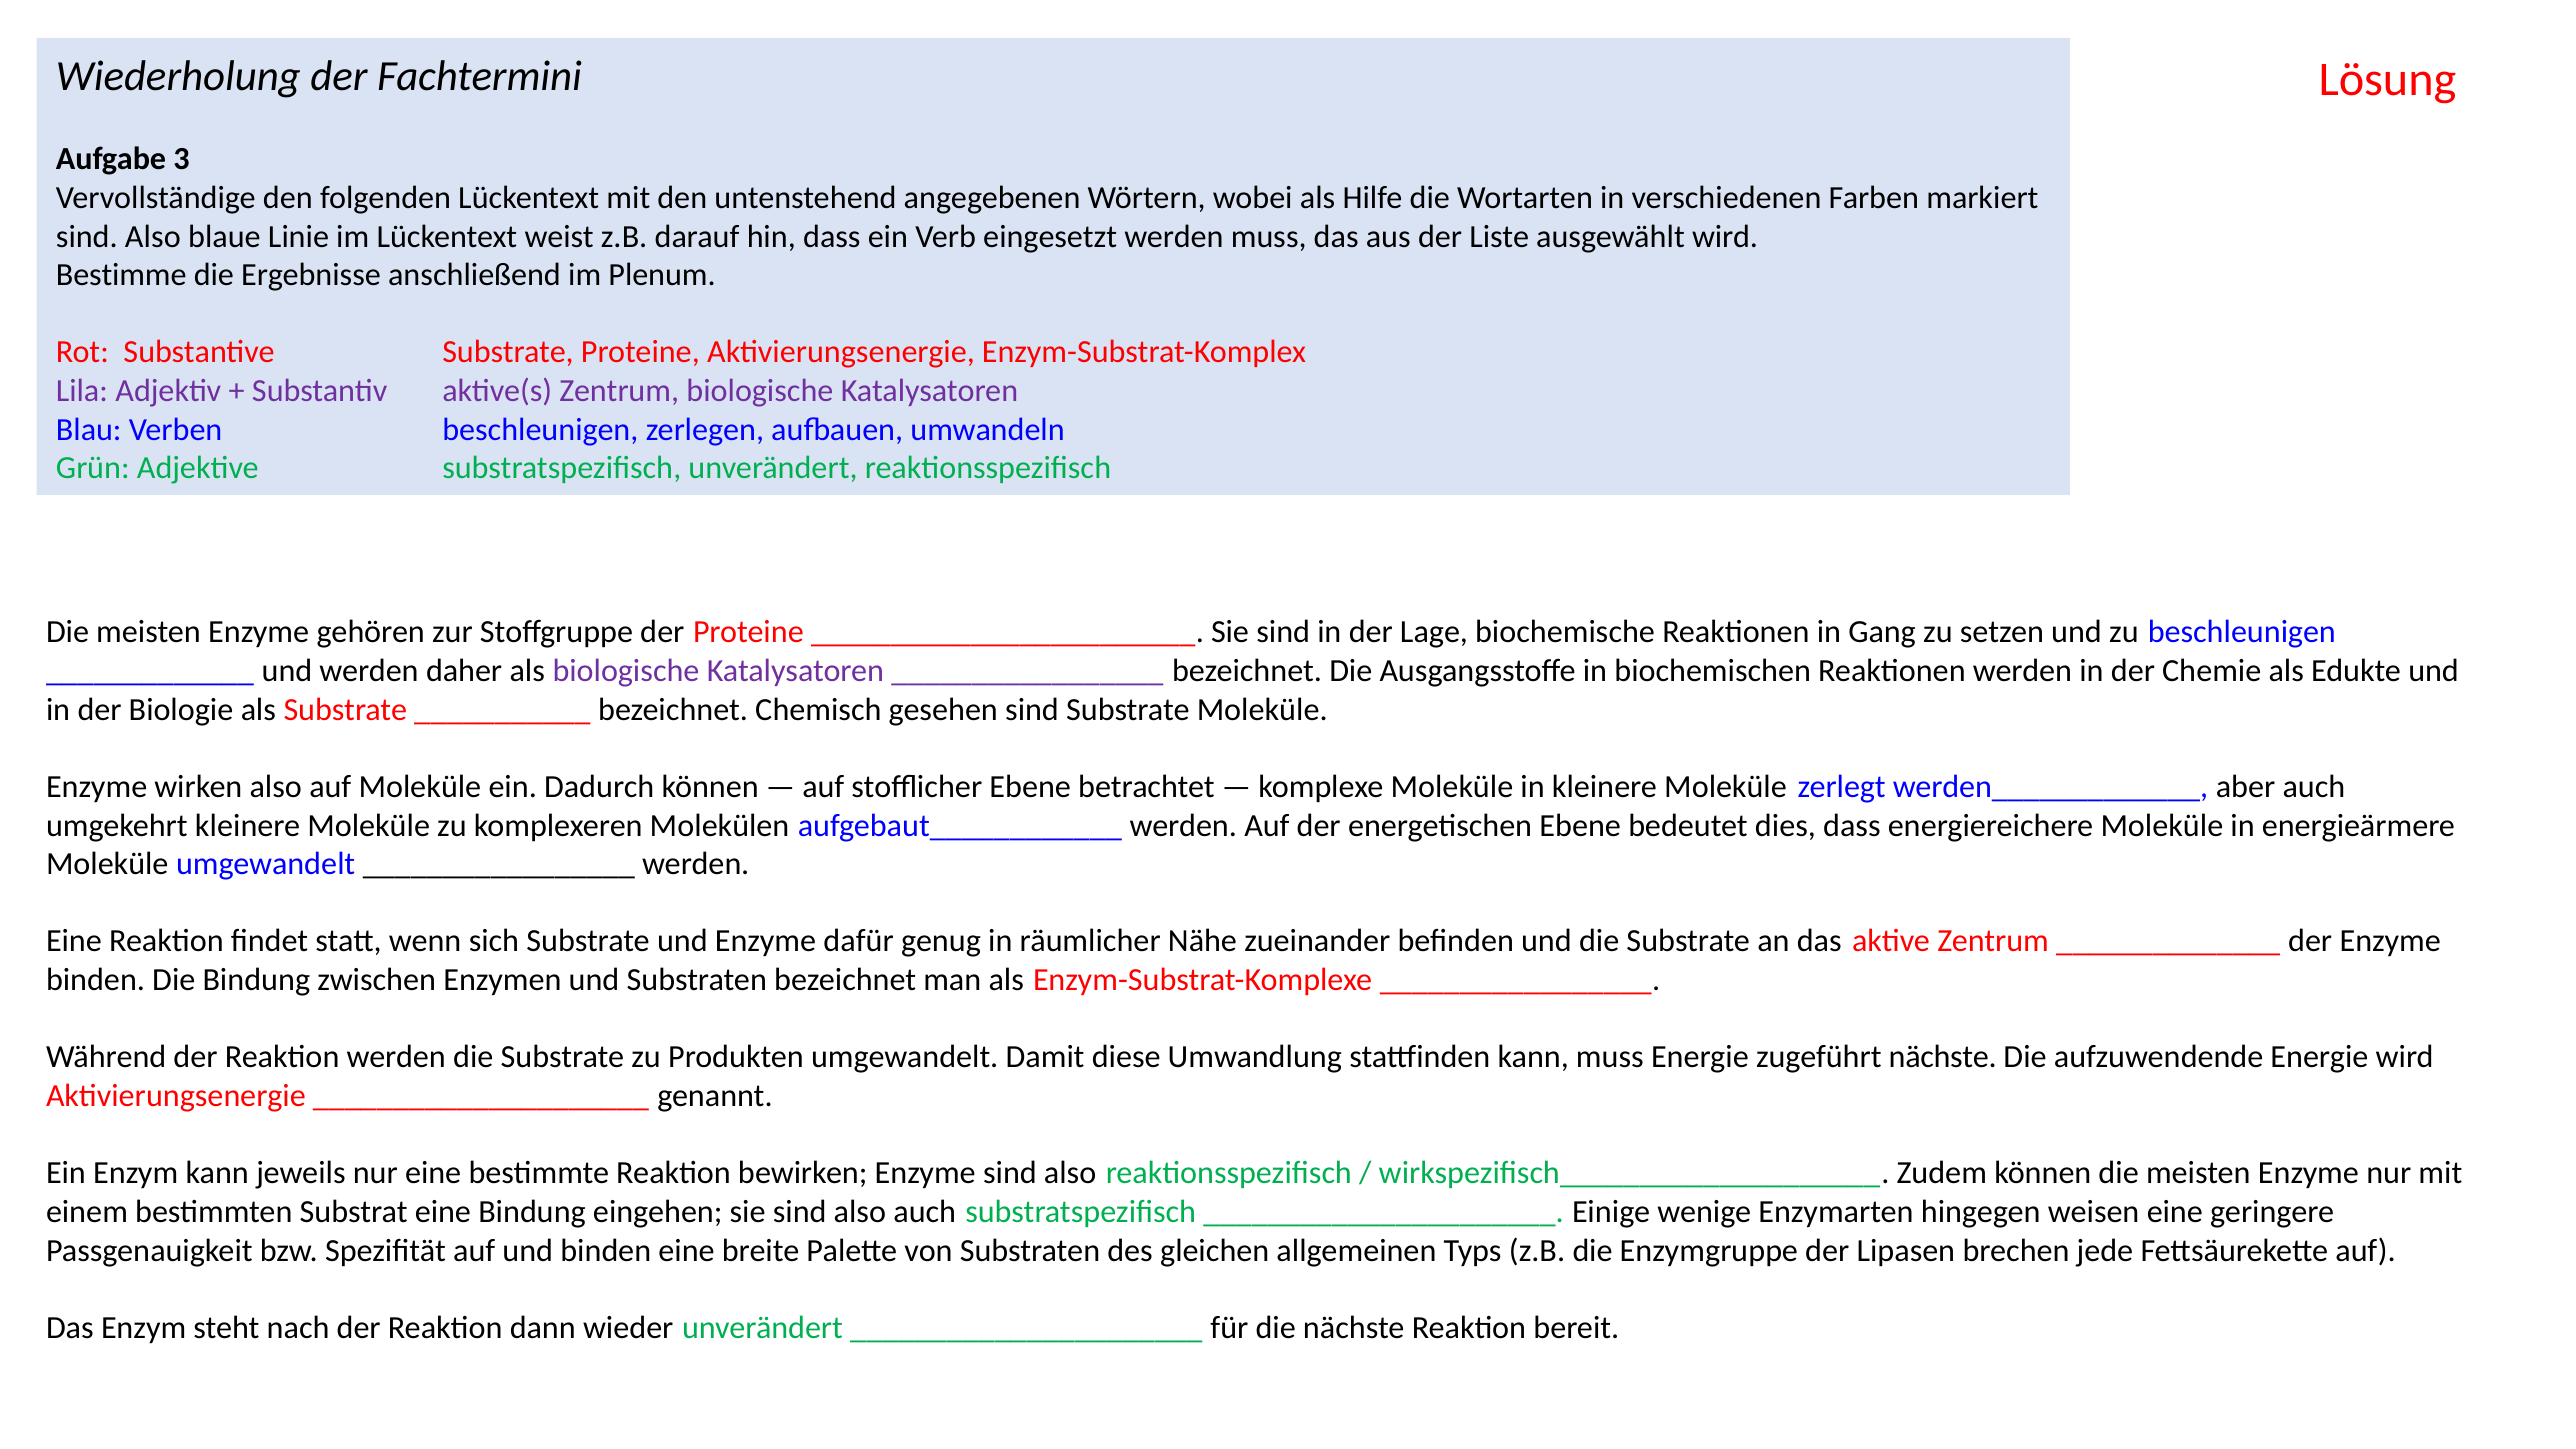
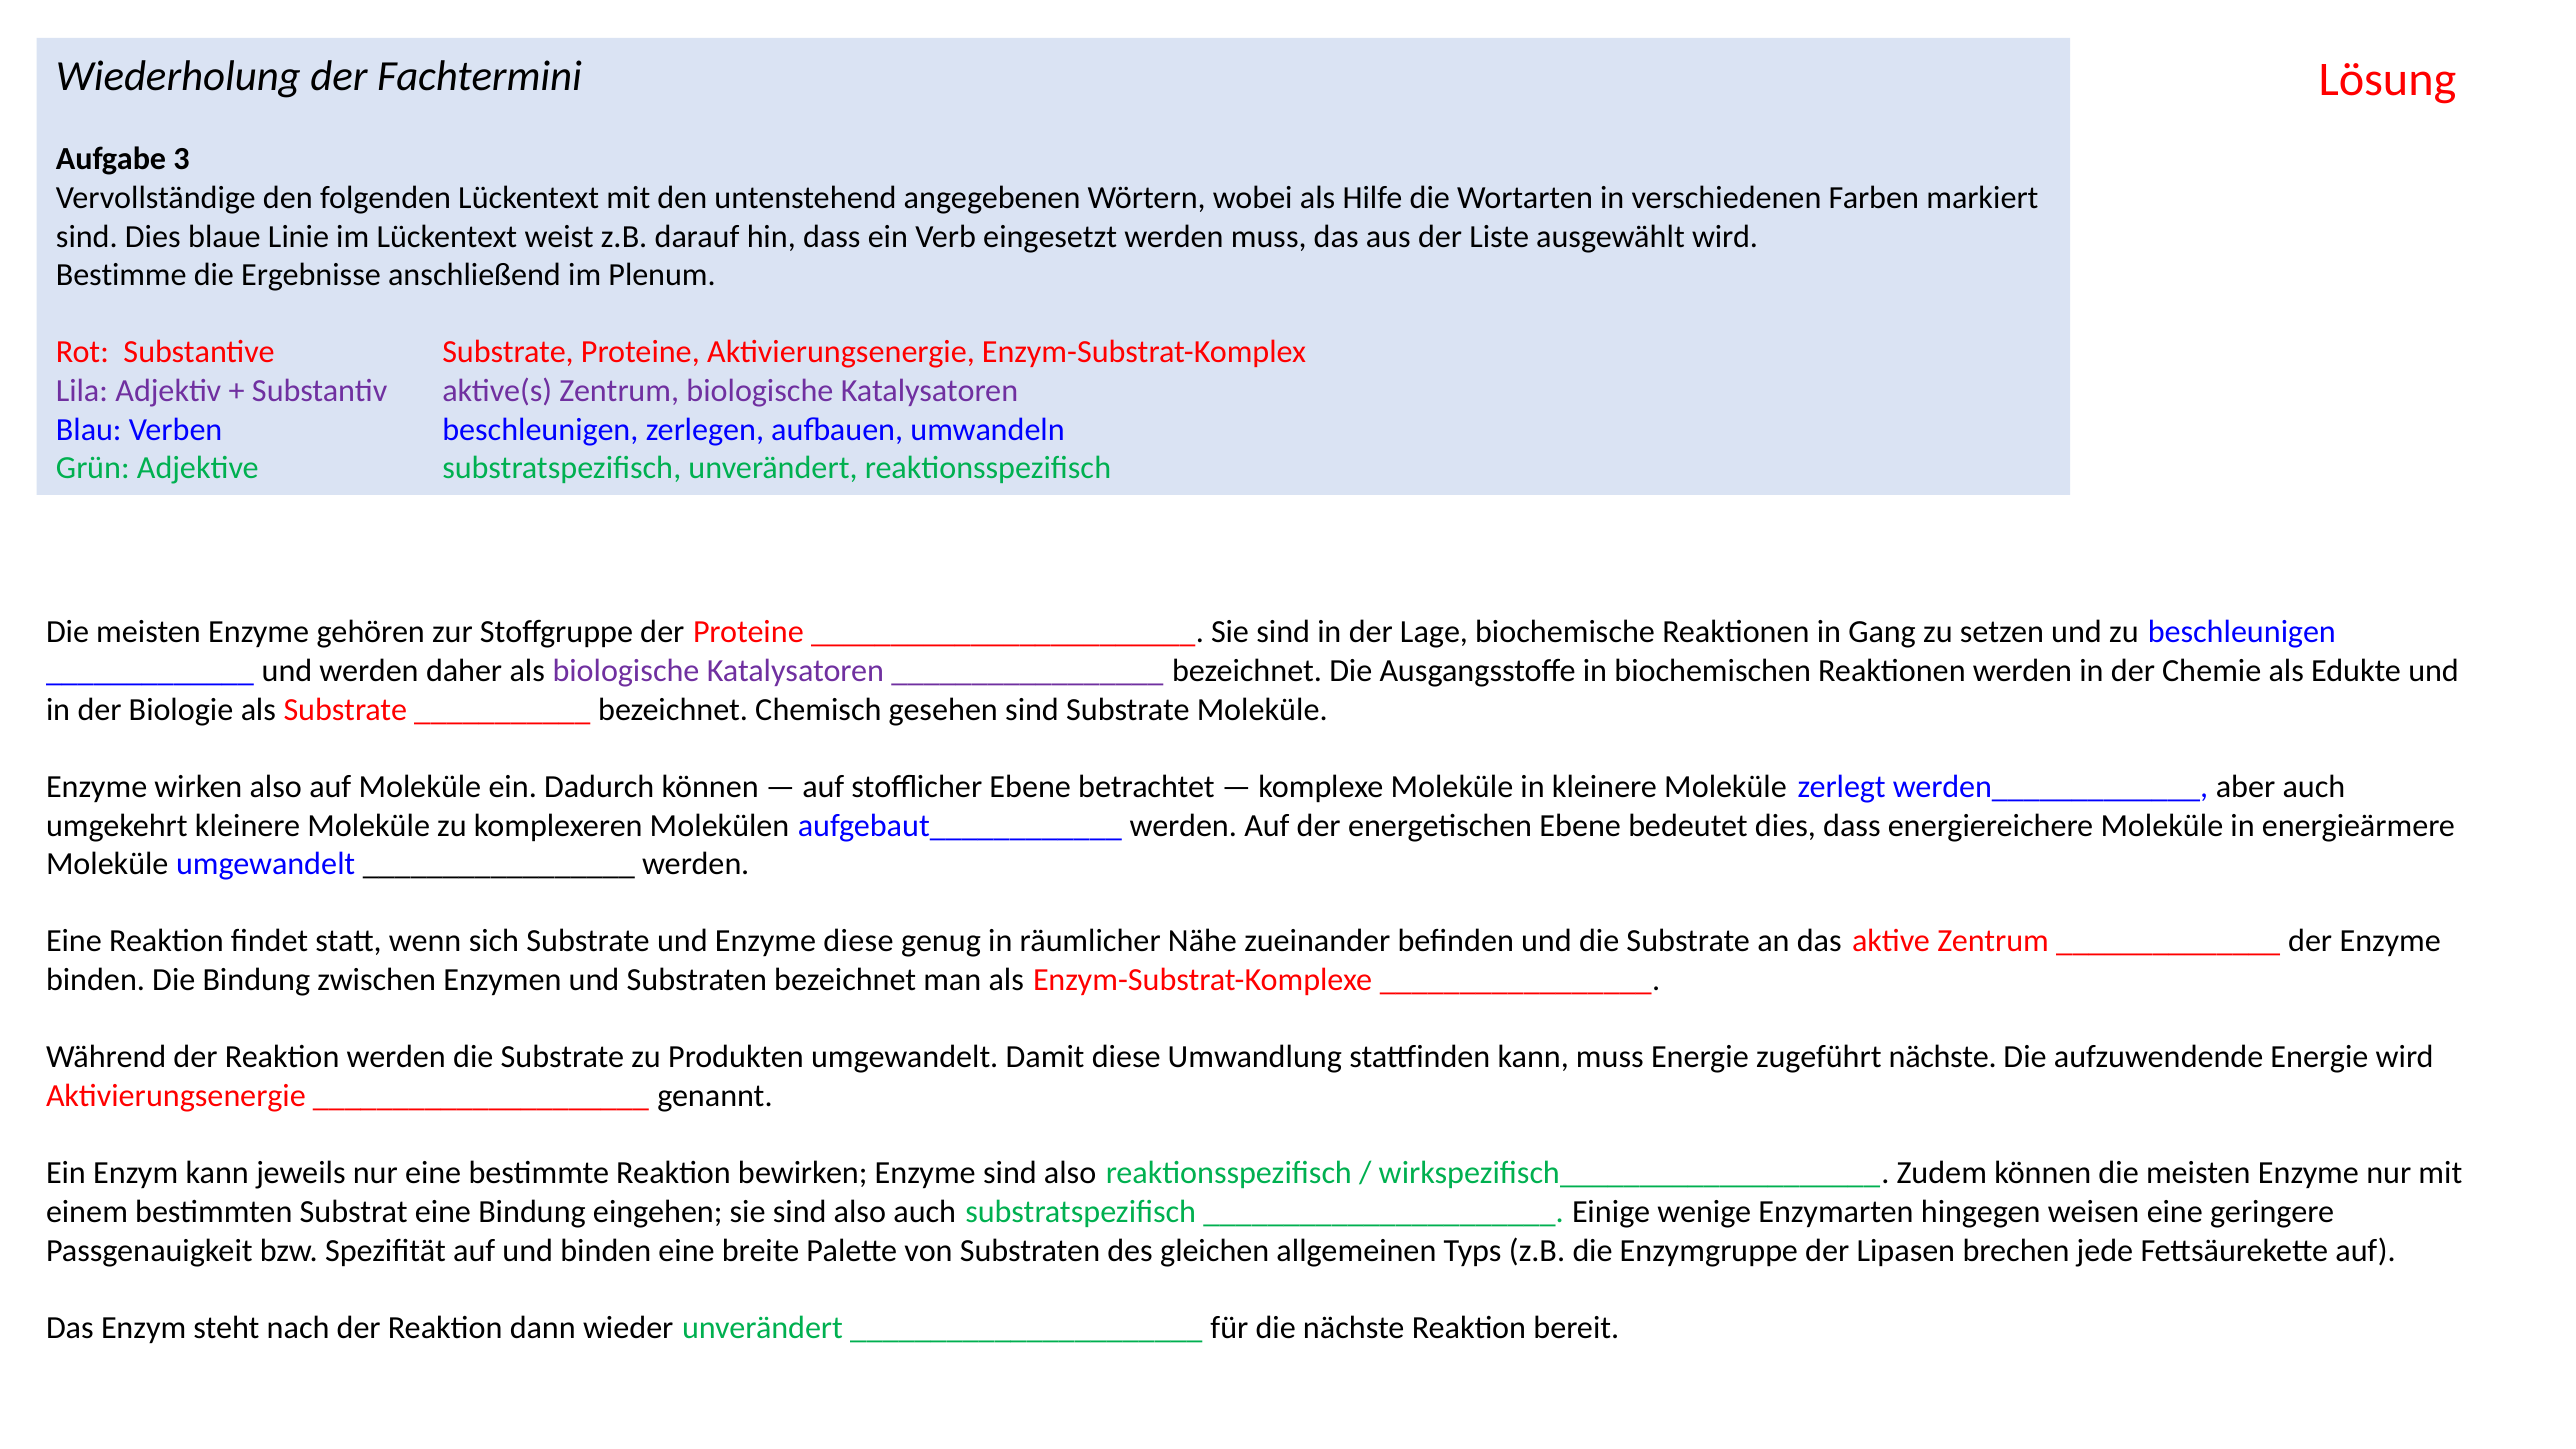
Also at (153, 236): Also -> Dies
Enzyme dafür: dafür -> diese
